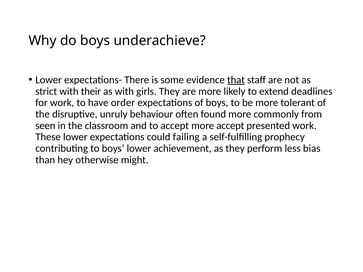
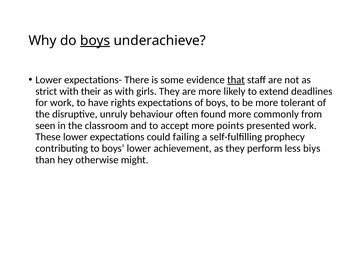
boys at (95, 41) underline: none -> present
order: order -> rights
more accept: accept -> points
bias: bias -> biys
